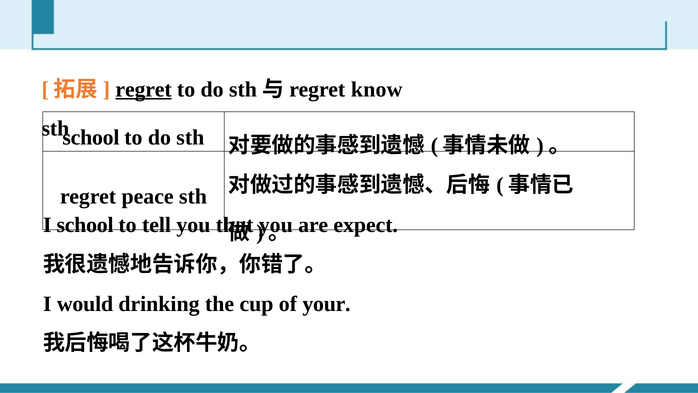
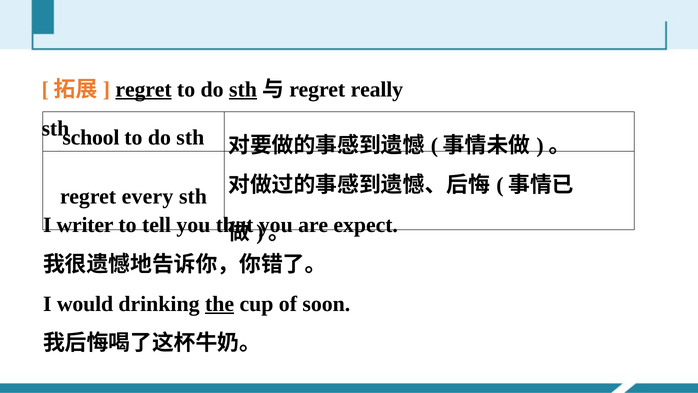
sth at (243, 89) underline: none -> present
know: know -> really
peace: peace -> every
I school: school -> writer
the underline: none -> present
your: your -> soon
